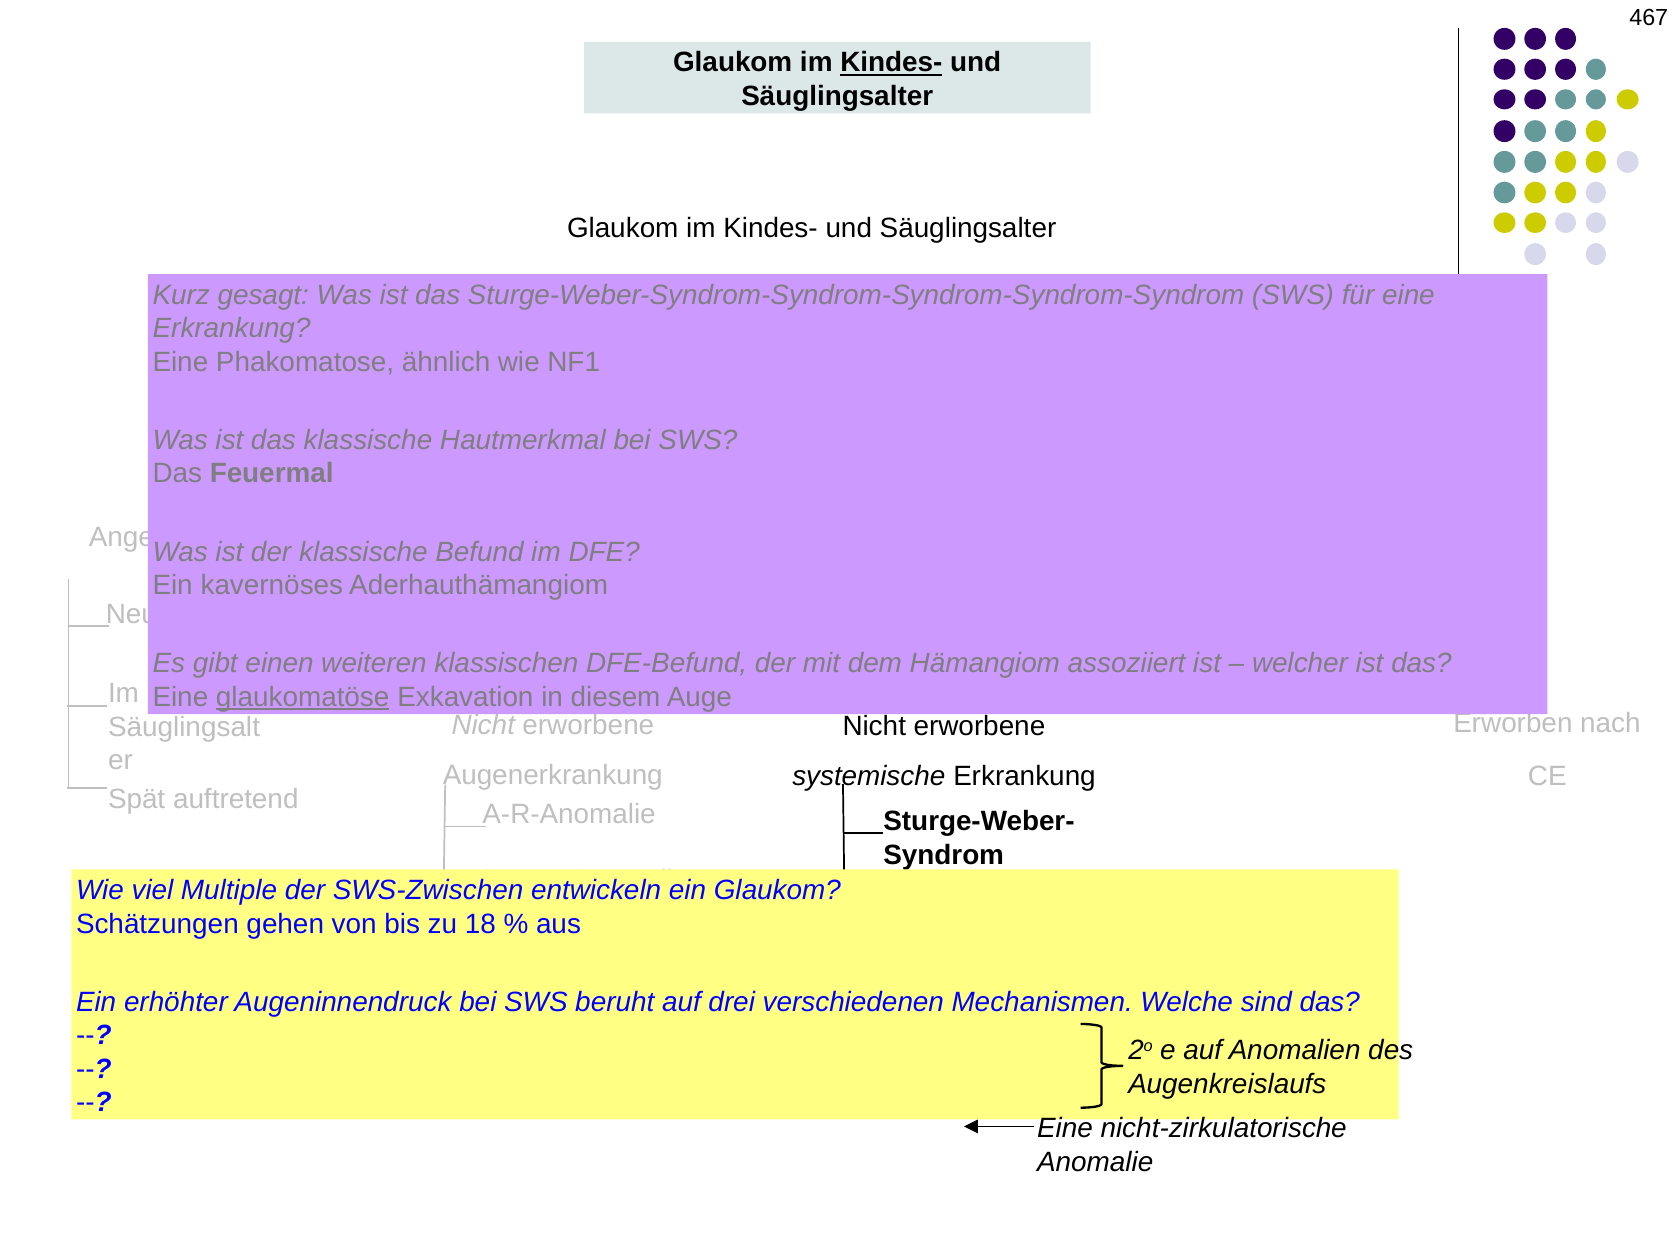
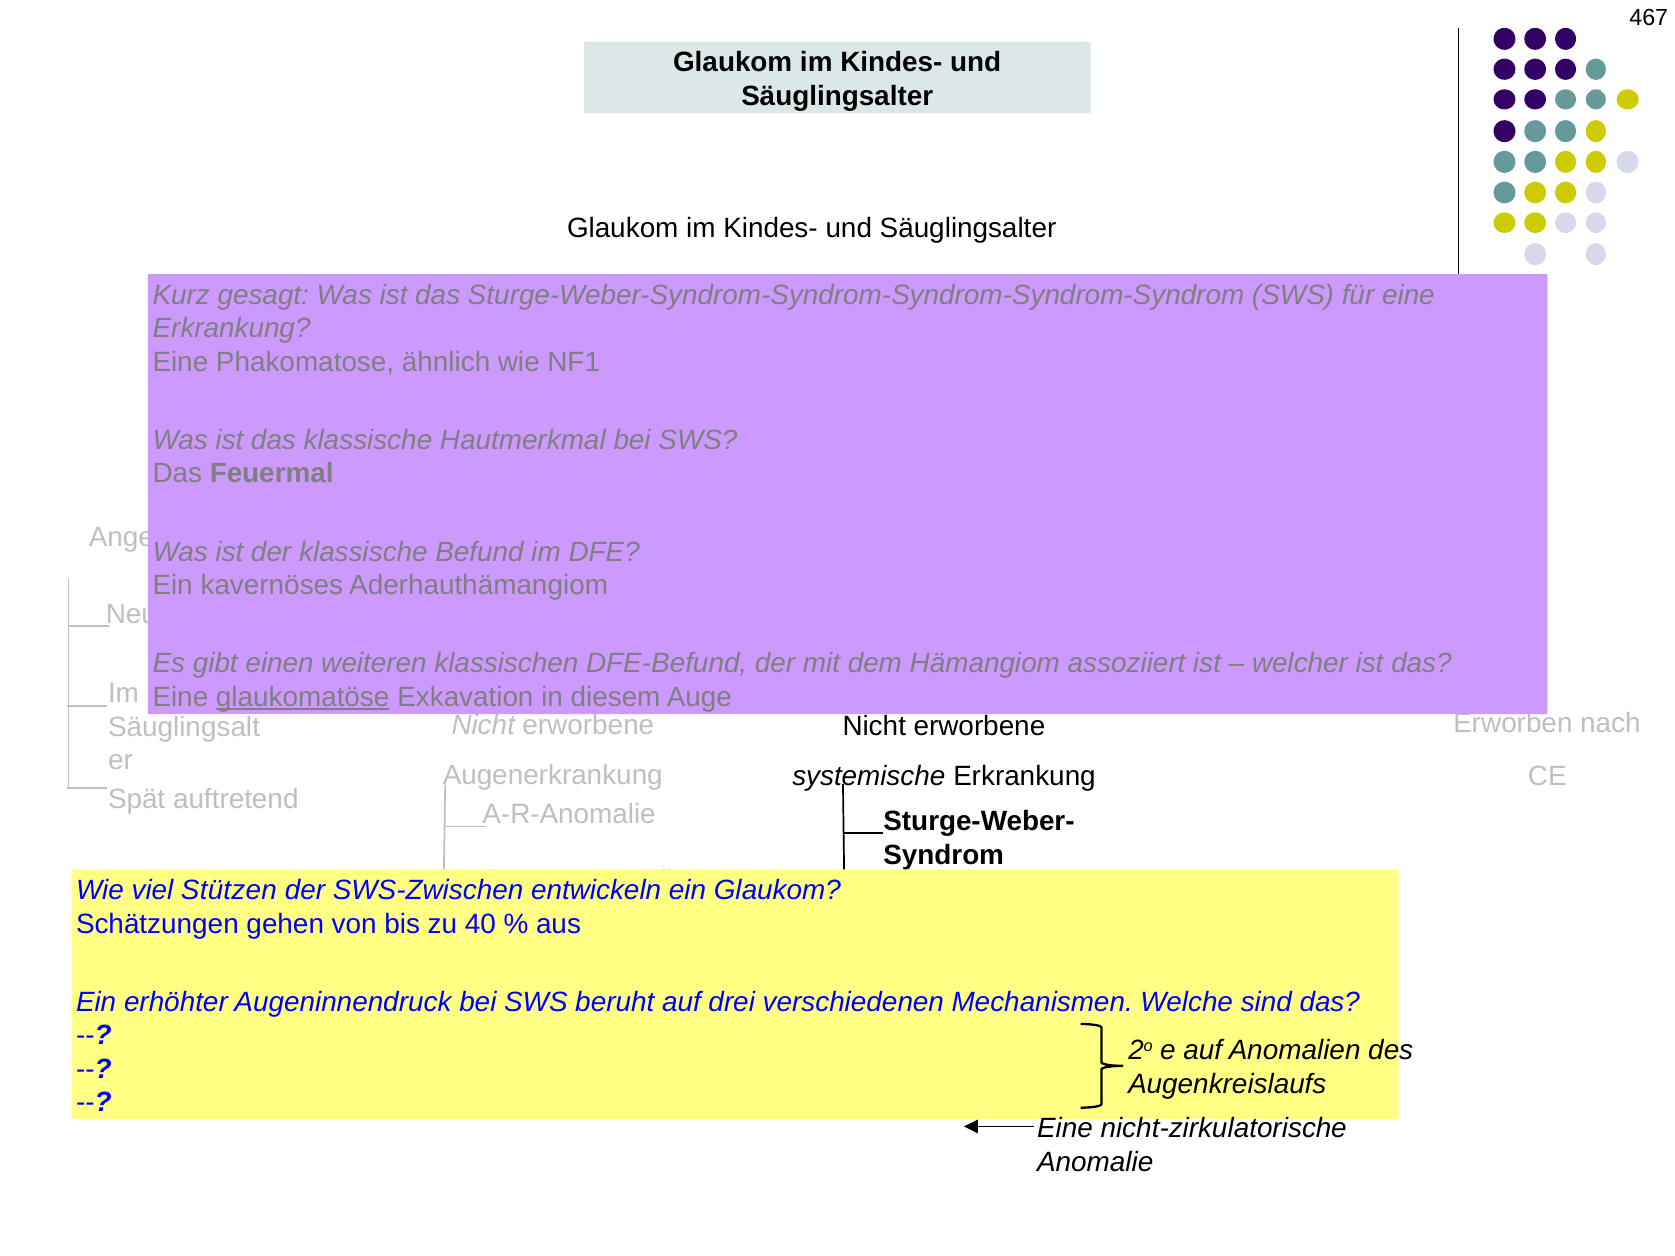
Kindes- at (891, 63) underline: present -> none
Multiple: Multiple -> Stützen
18: 18 -> 40
